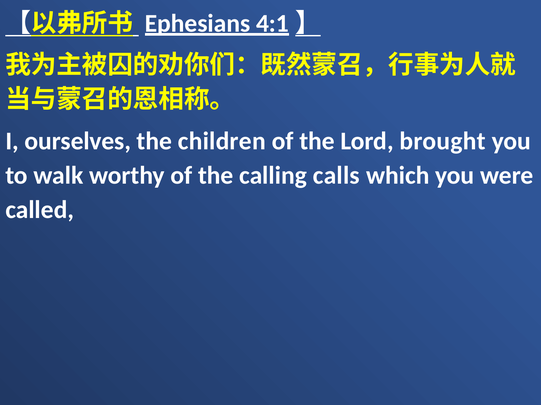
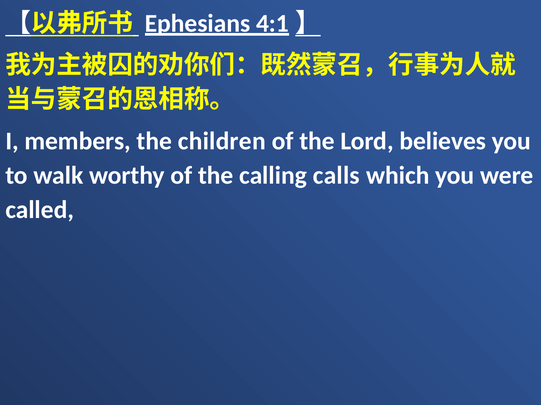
ourselves: ourselves -> members
brought: brought -> believes
